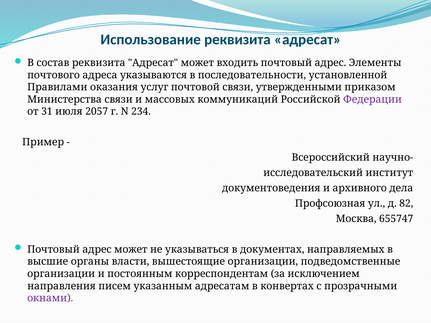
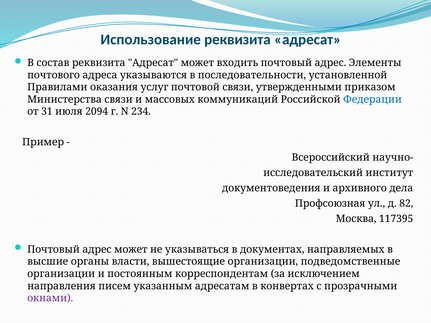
Федерации colour: purple -> blue
2057: 2057 -> 2094
655747: 655747 -> 117395
